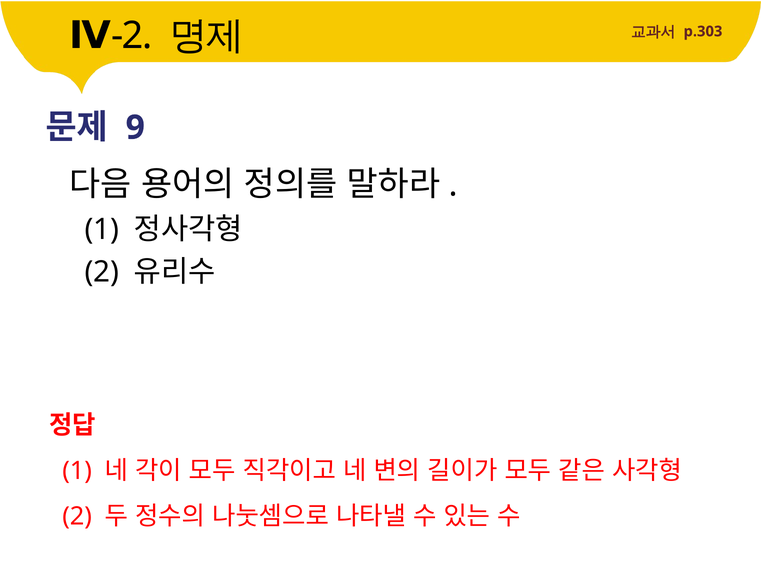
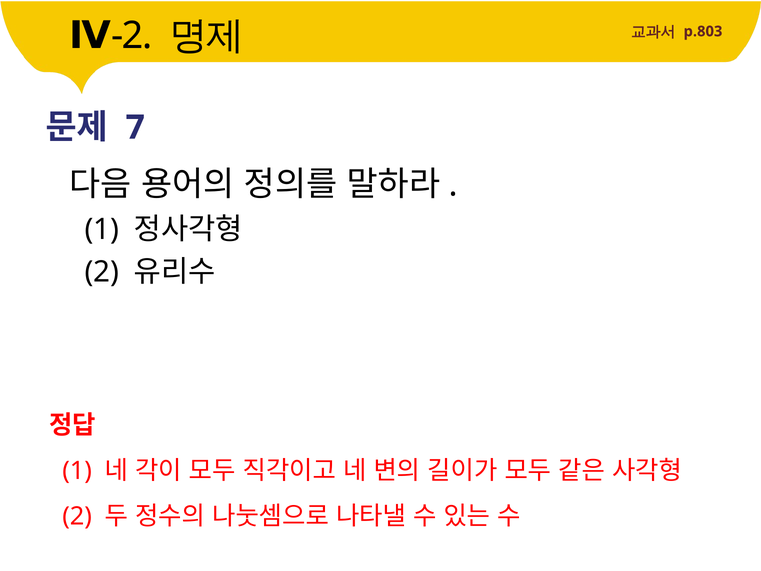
p.303: p.303 -> p.803
9: 9 -> 7
